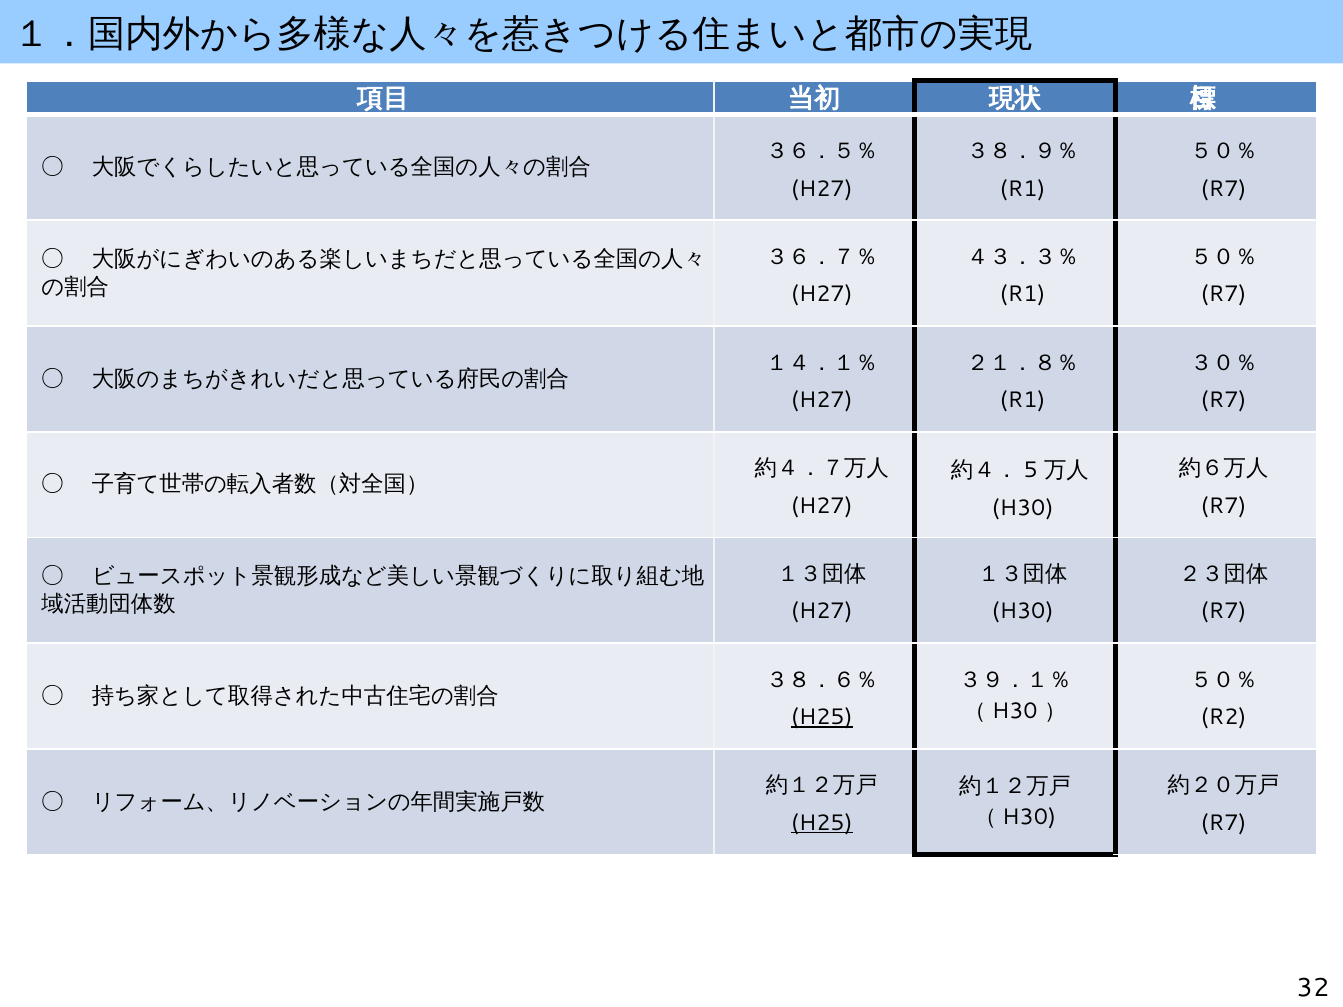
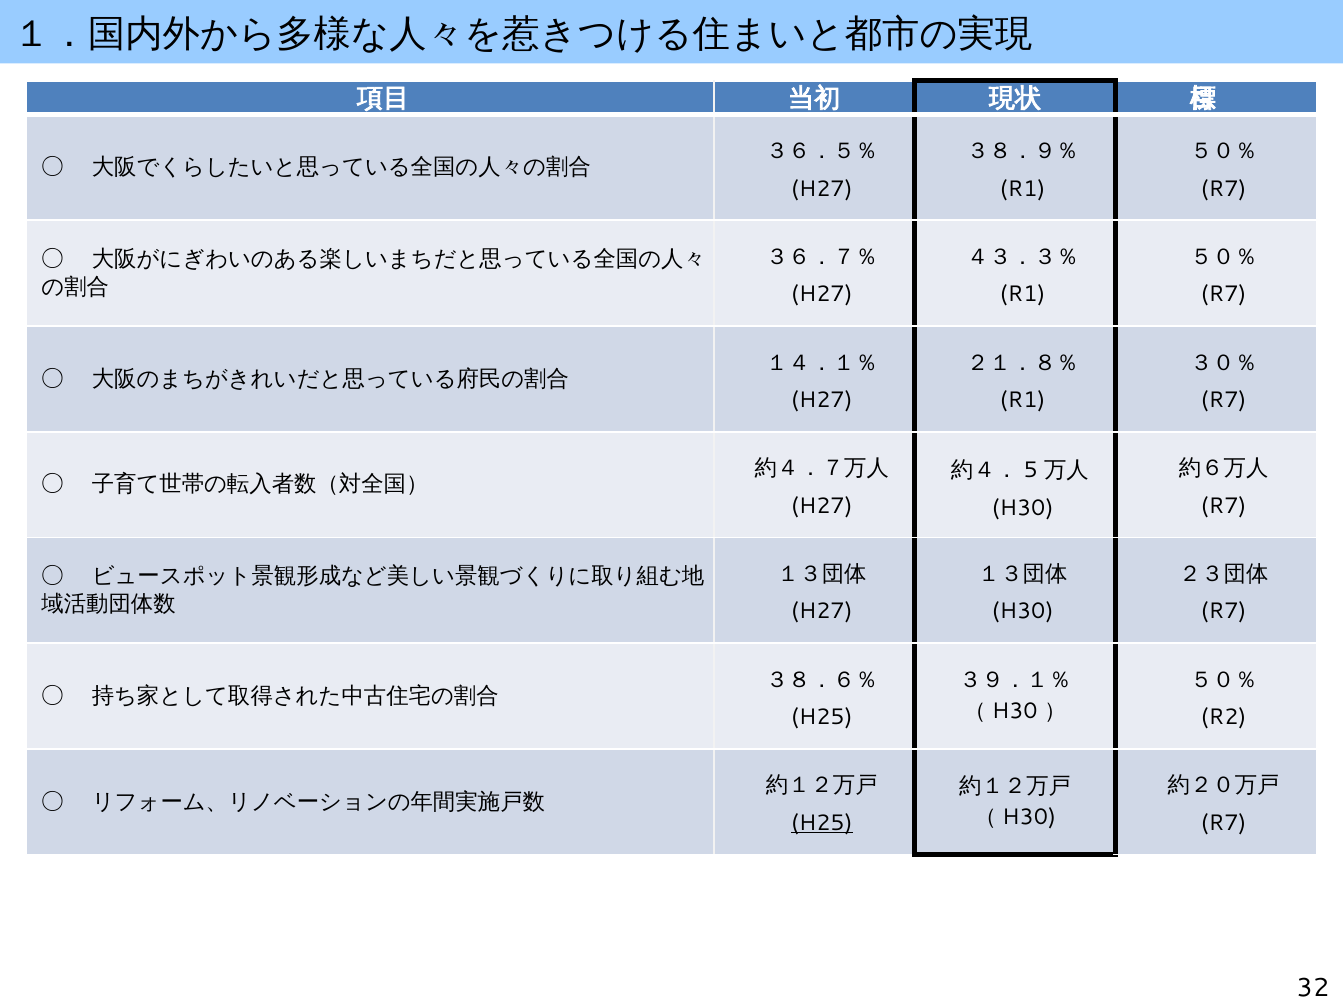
H25 at (822, 717) underline: present -> none
